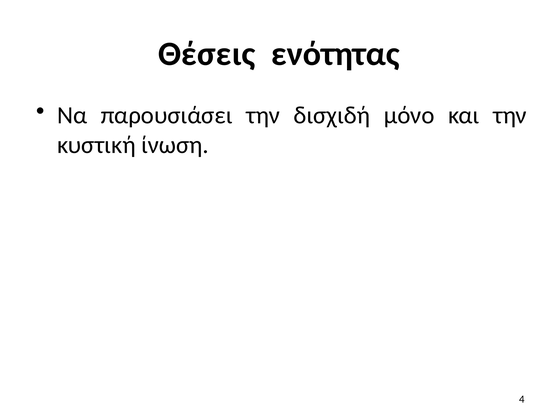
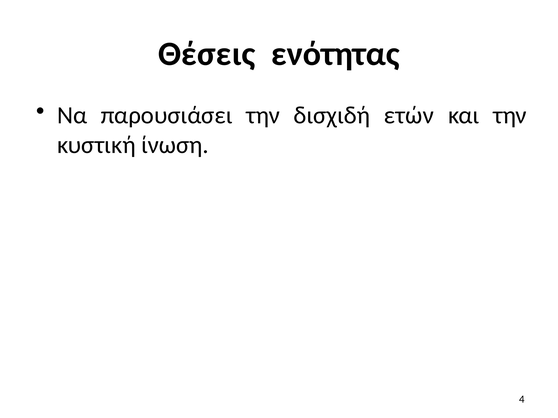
μόνο: μόνο -> ετών
